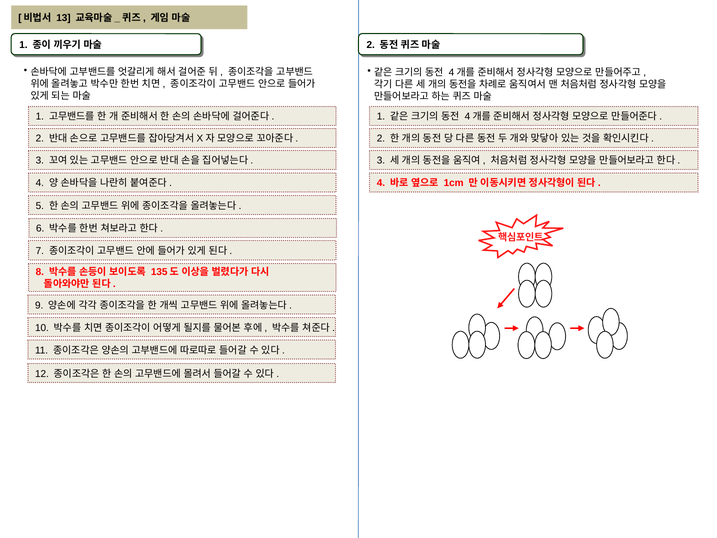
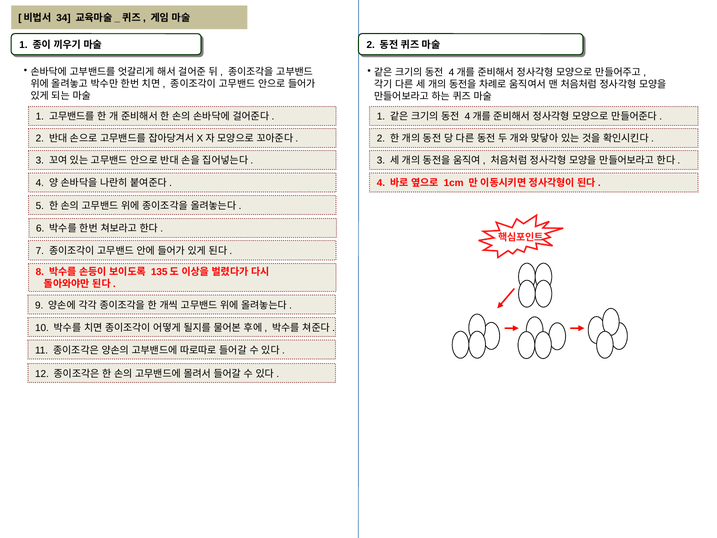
13: 13 -> 34
